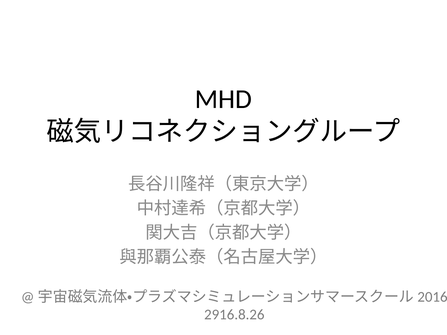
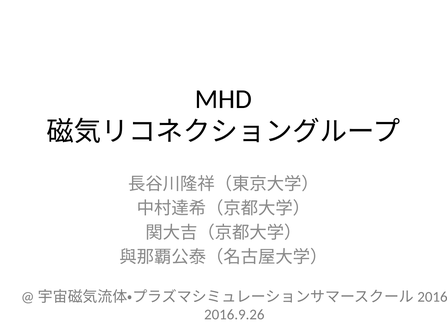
2916.8.26: 2916.8.26 -> 2016.9.26
